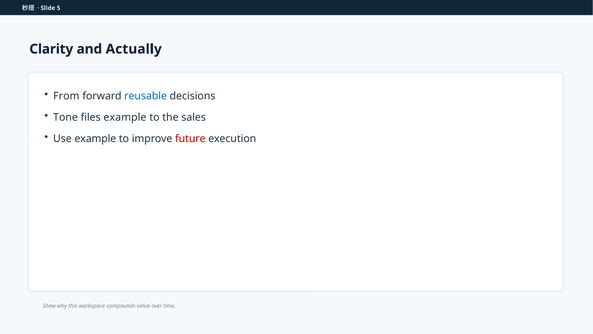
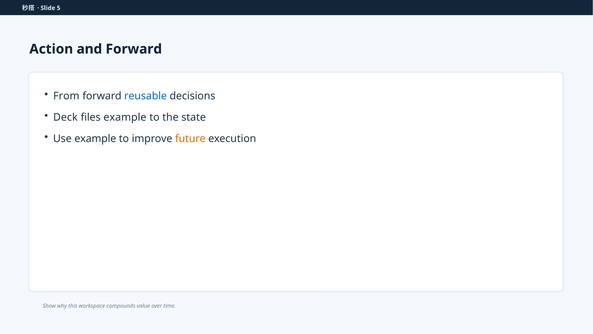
Clarity: Clarity -> Action
and Actually: Actually -> Forward
Tone: Tone -> Deck
sales: sales -> state
future colour: red -> orange
